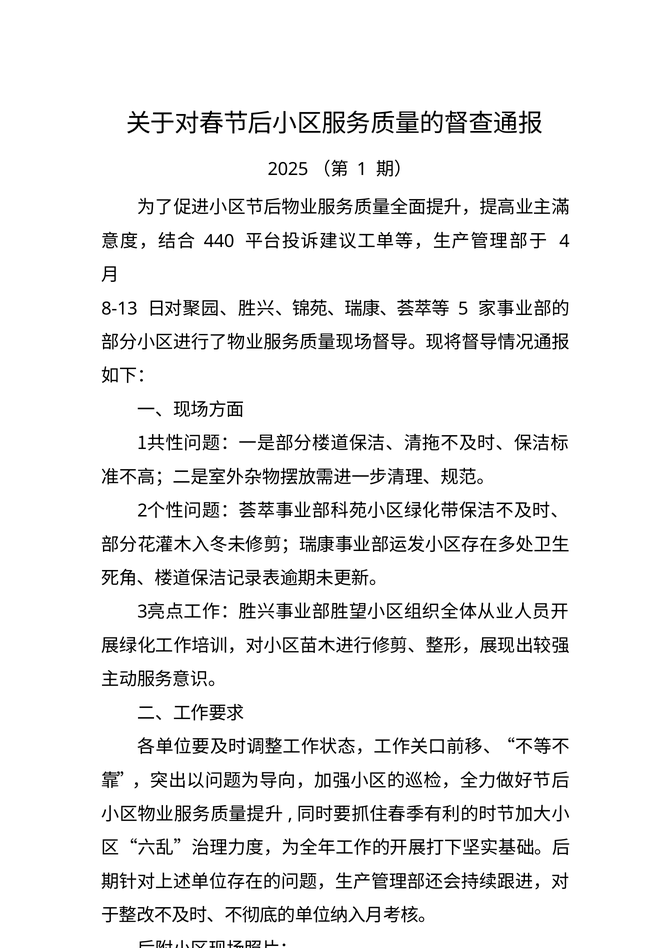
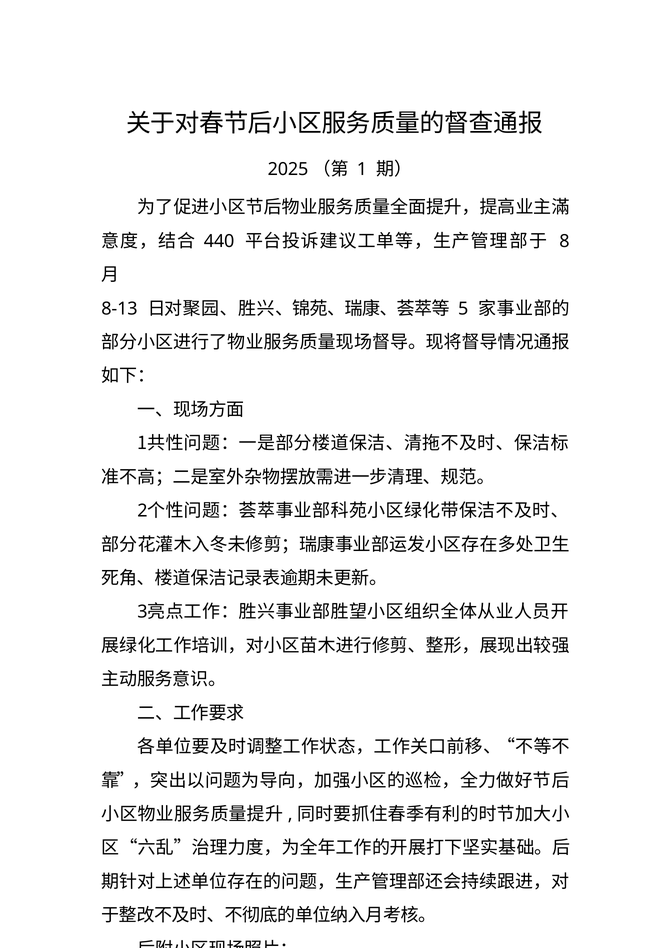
4: 4 -> 8
